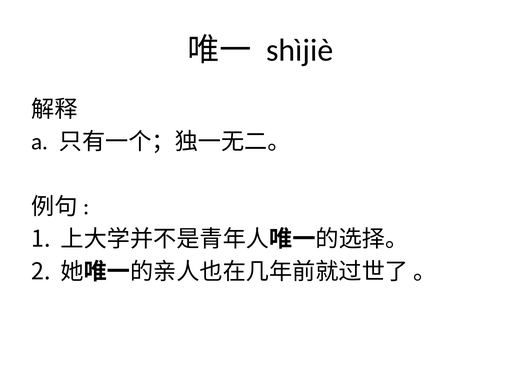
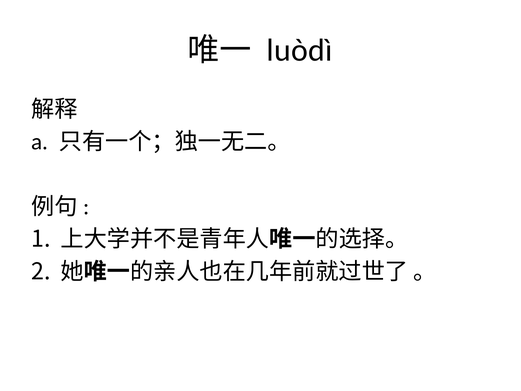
shìjiè: shìjiè -> luòdì
